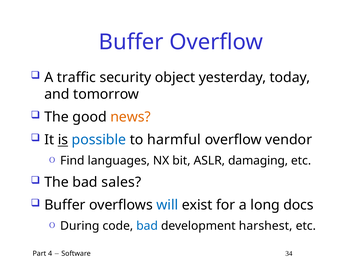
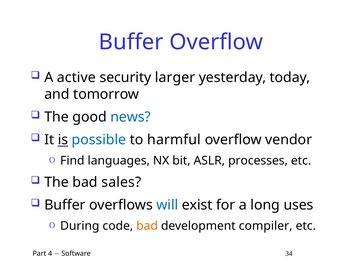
traffic: traffic -> active
object: object -> larger
news colour: orange -> blue
damaging: damaging -> processes
docs: docs -> uses
bad at (147, 226) colour: blue -> orange
harshest: harshest -> compiler
